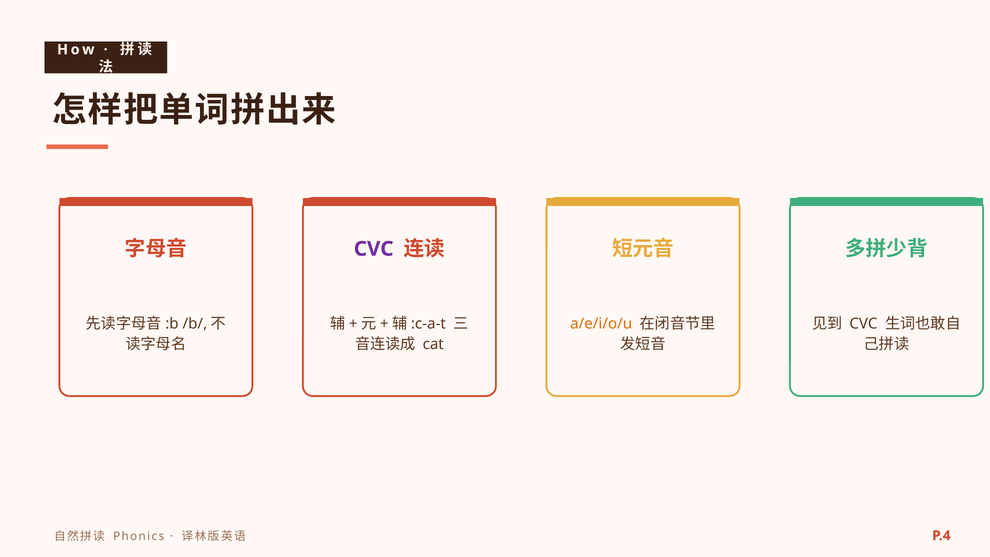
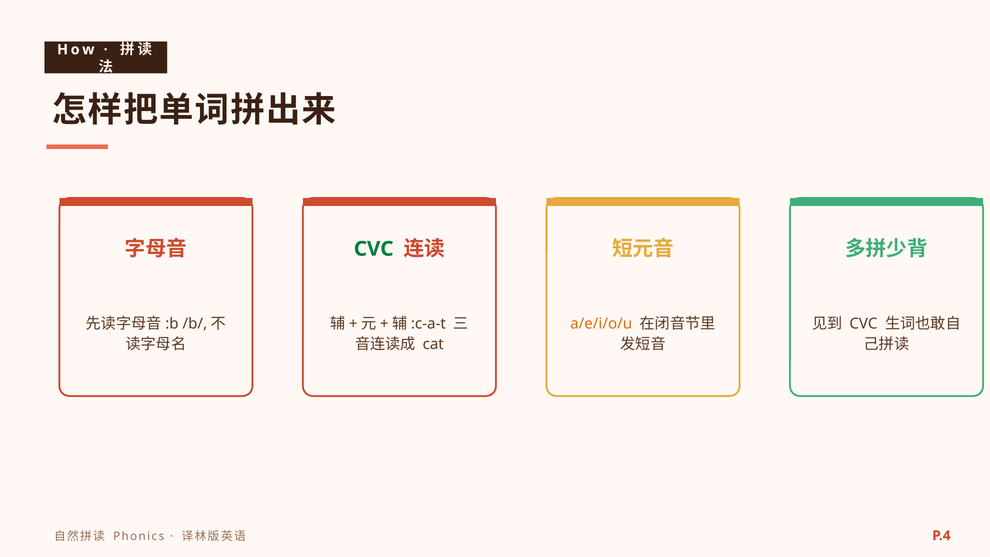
CVC at (374, 249) colour: purple -> green
